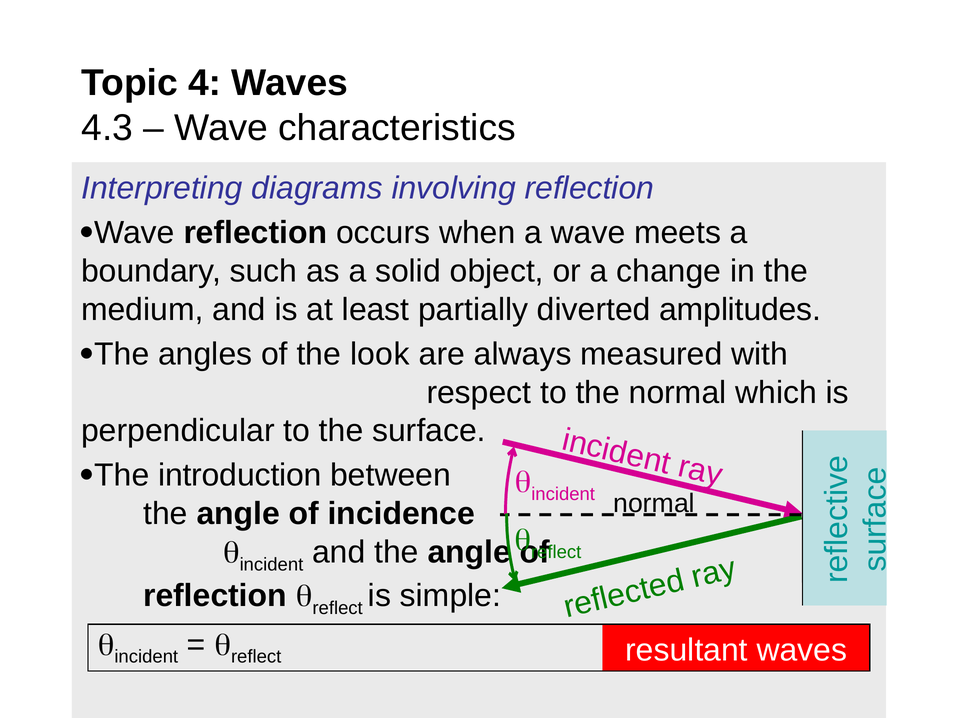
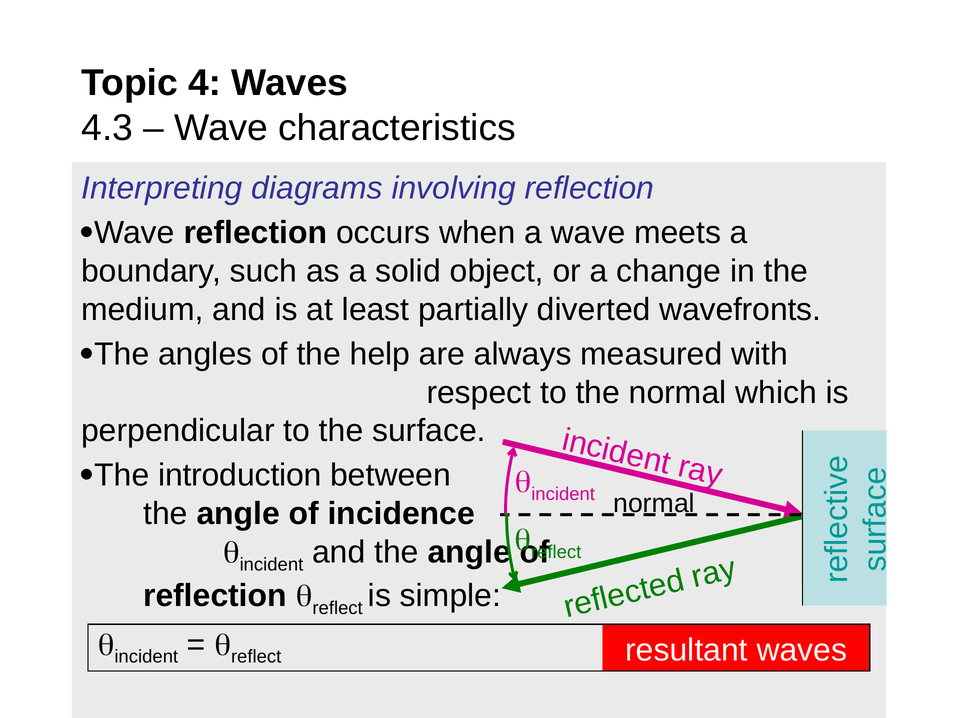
amplitudes: amplitudes -> wavefronts
look: look -> help
